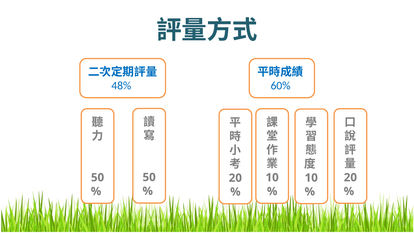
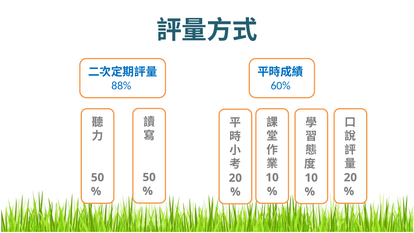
48%: 48% -> 88%
